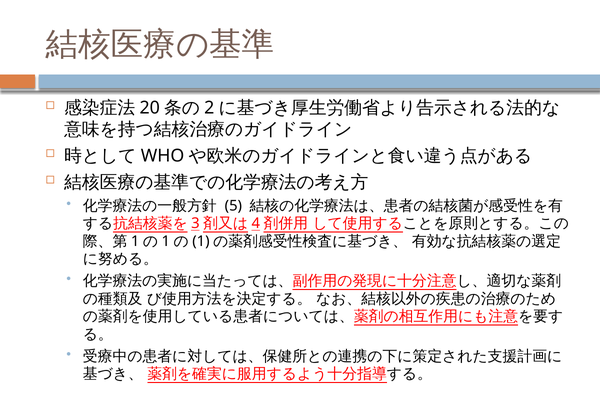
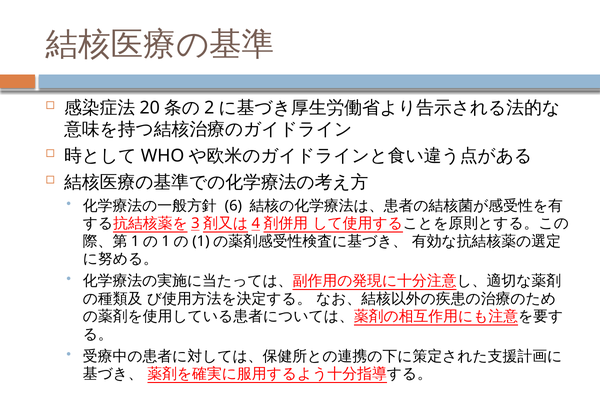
5: 5 -> 6
